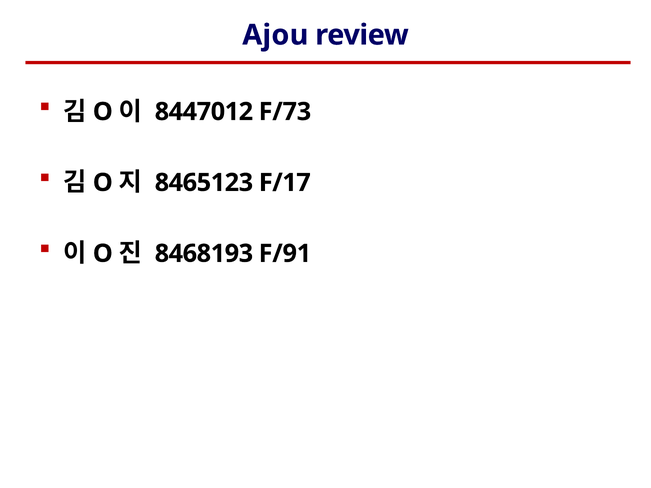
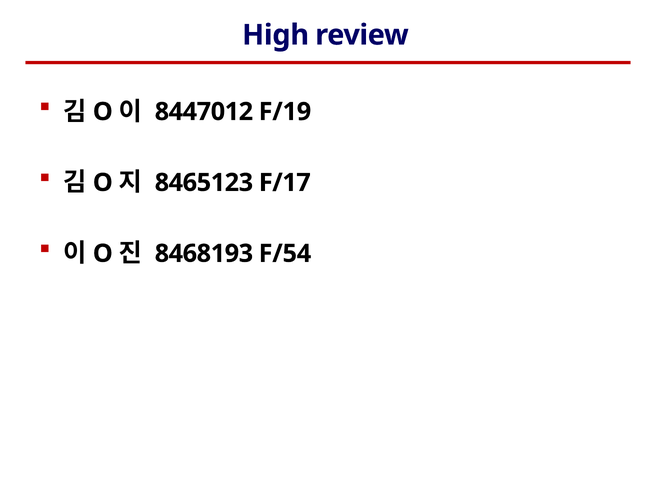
Ajou: Ajou -> High
F/73: F/73 -> F/19
F/91: F/91 -> F/54
